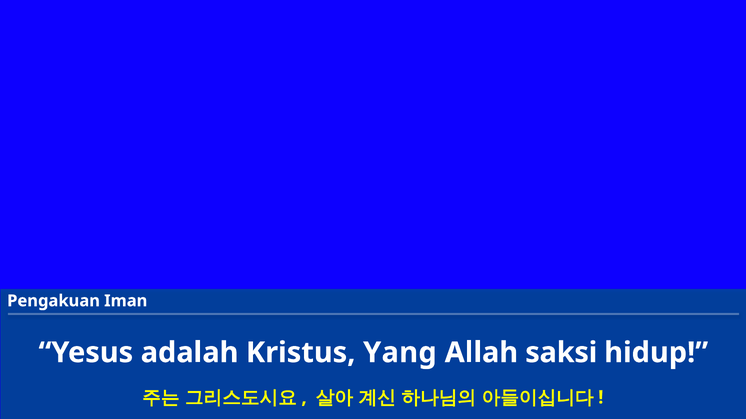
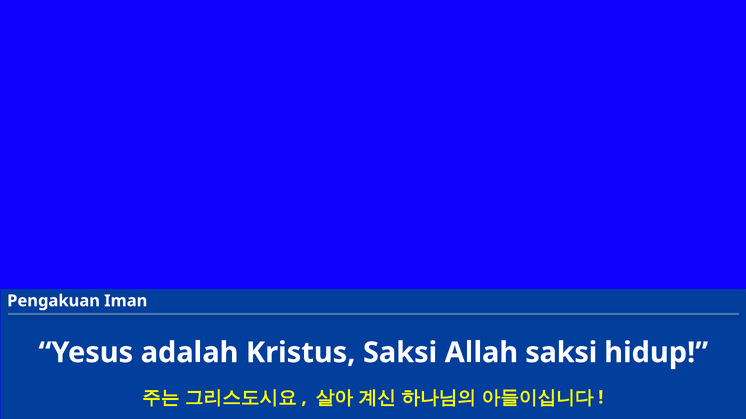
Kristus Yang: Yang -> Saksi
